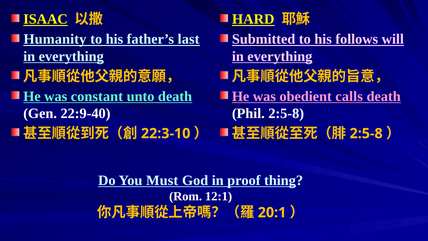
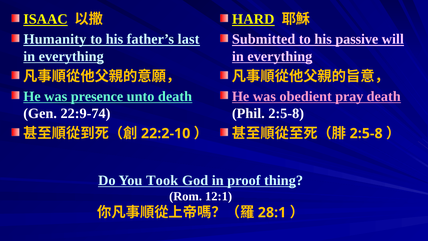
follows: follows -> passive
constant: constant -> presence
calls: calls -> pray
22:9-40: 22:9-40 -> 22:9-74
22:3-10: 22:3-10 -> 22:2-10
Must: Must -> Took
20:1: 20:1 -> 28:1
